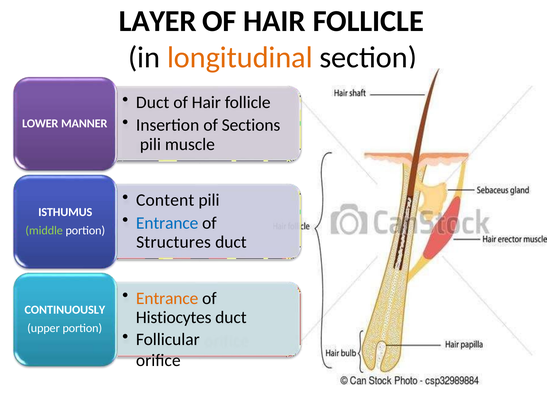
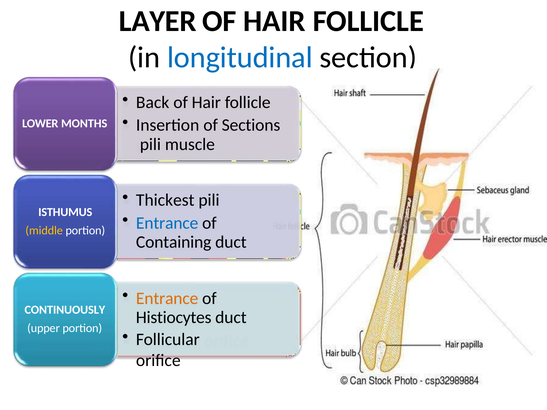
longitudinal colour: orange -> blue
Duct at (153, 103): Duct -> Back
MANNER: MANNER -> MONTHS
Content: Content -> Thickest
middle colour: light green -> yellow
Structures: Structures -> Containing
